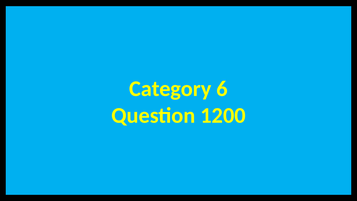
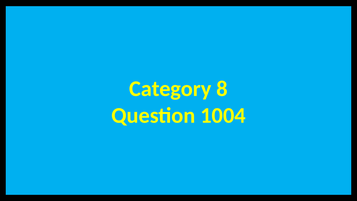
6: 6 -> 8
1200: 1200 -> 1004
